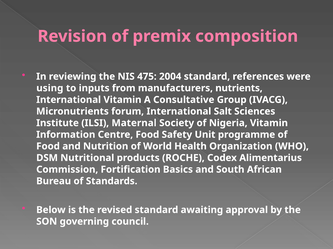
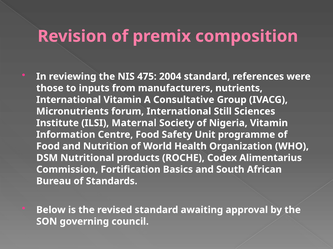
using: using -> those
Salt: Salt -> Still
